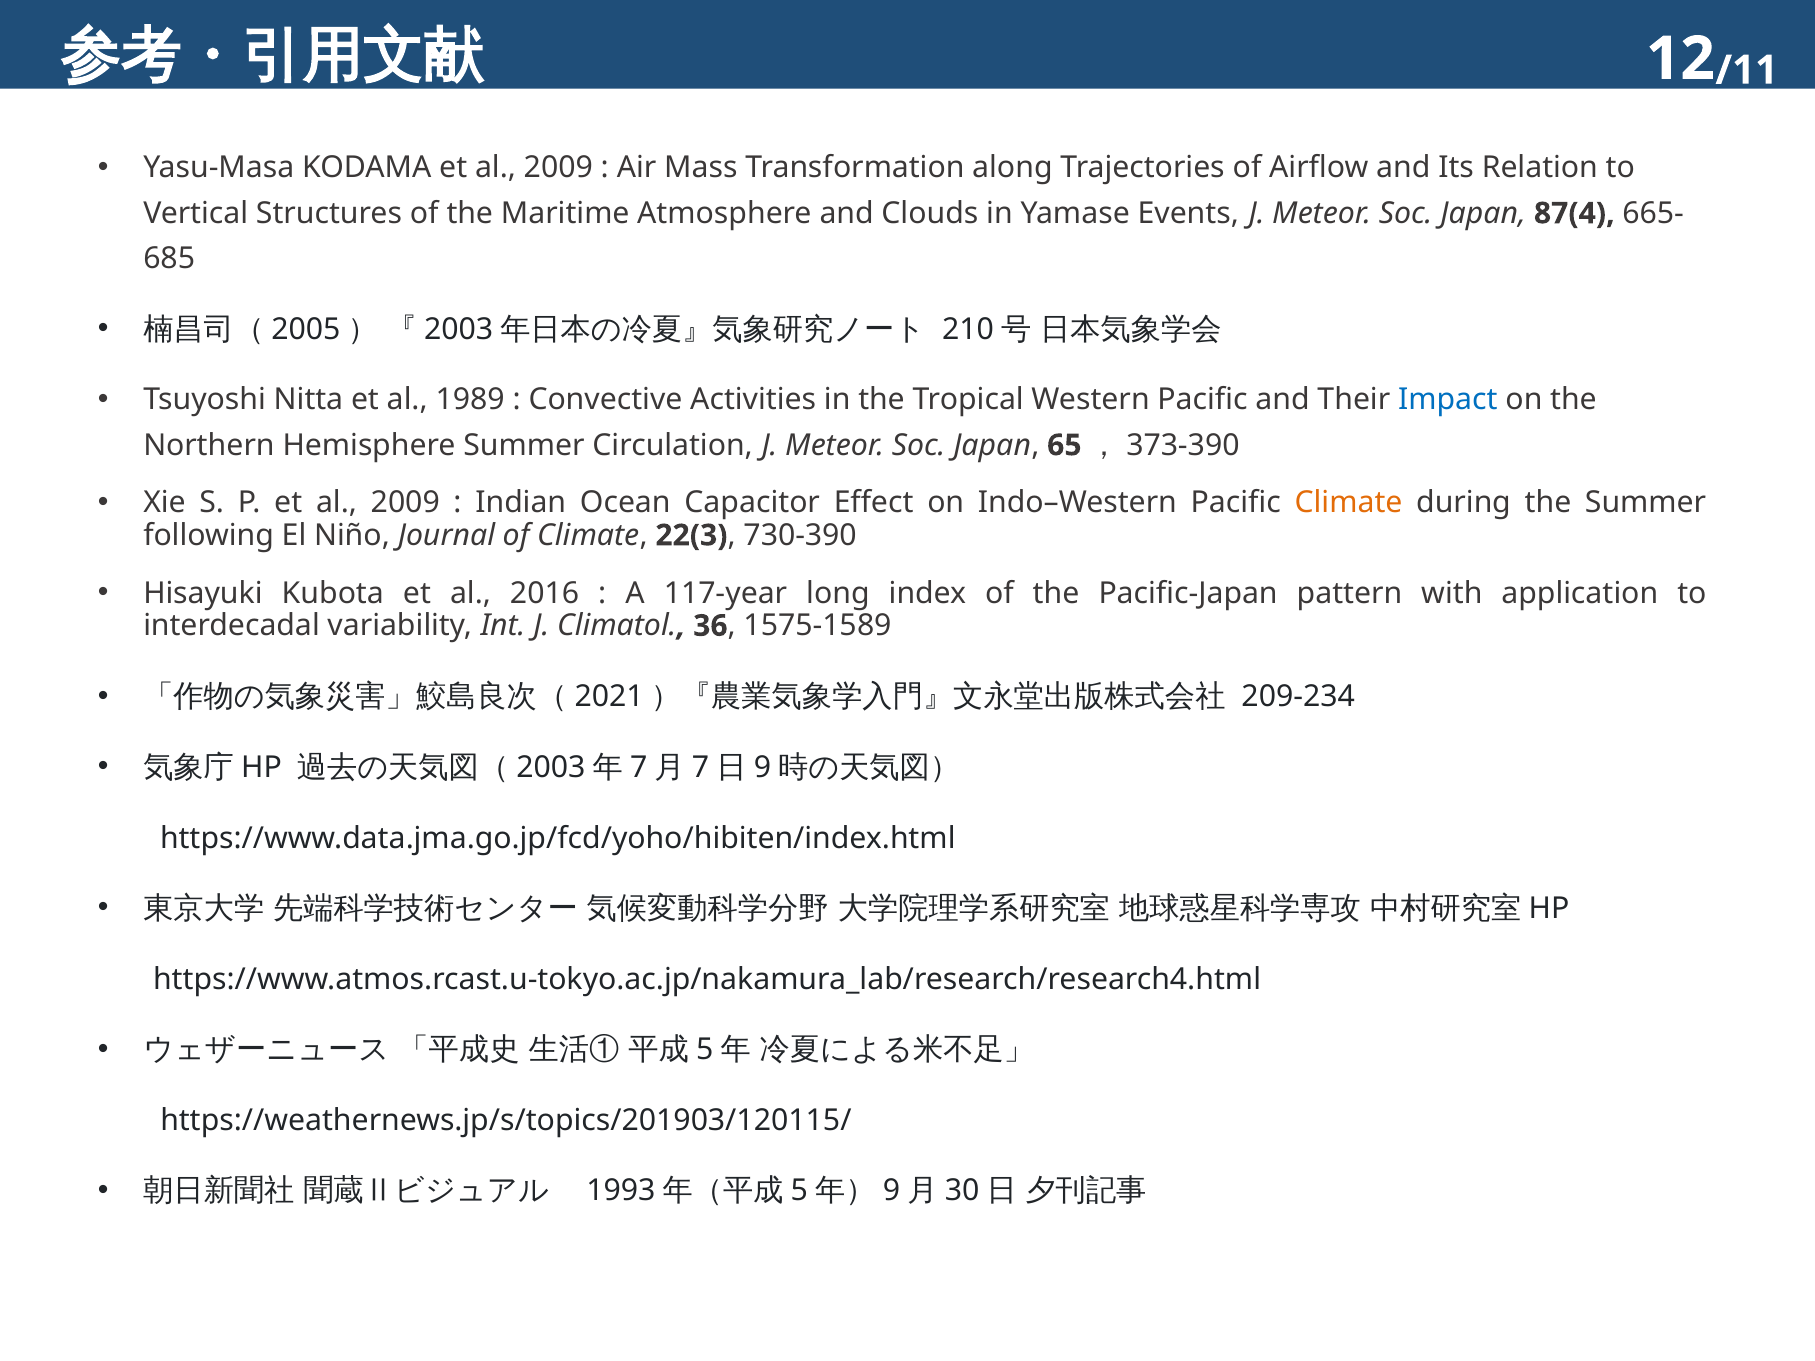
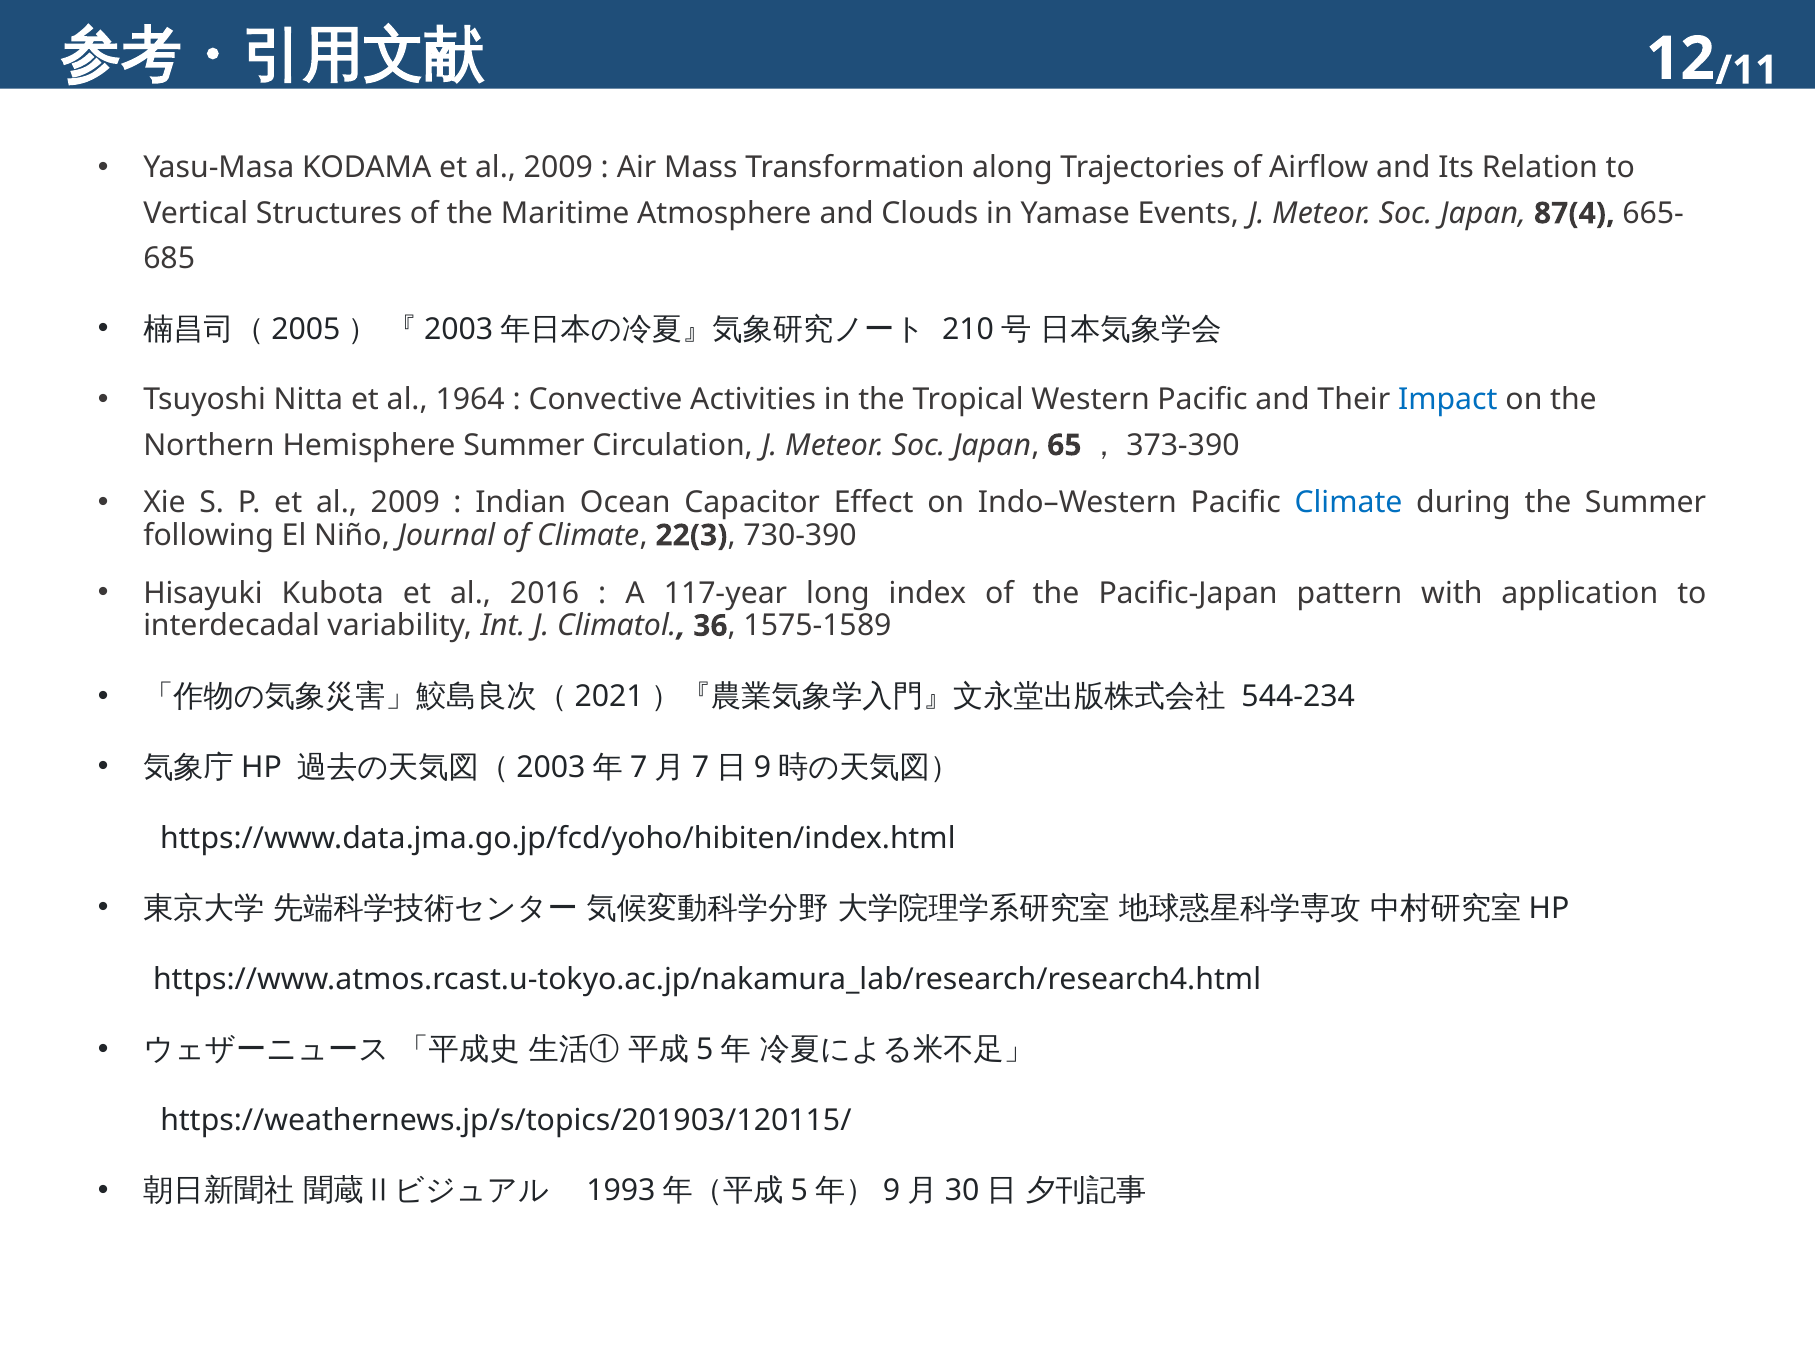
1989: 1989 -> 1964
Climate at (1349, 503) colour: orange -> blue
209-234: 209-234 -> 544-234
